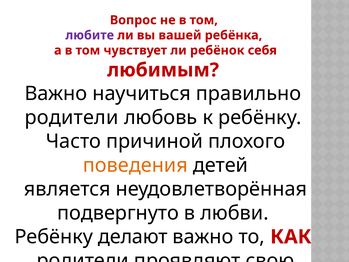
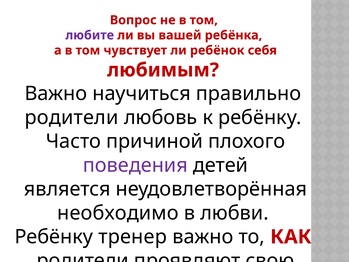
поведения colour: orange -> purple
подвергнуто: подвергнуто -> необходимо
делают: делают -> тренер
